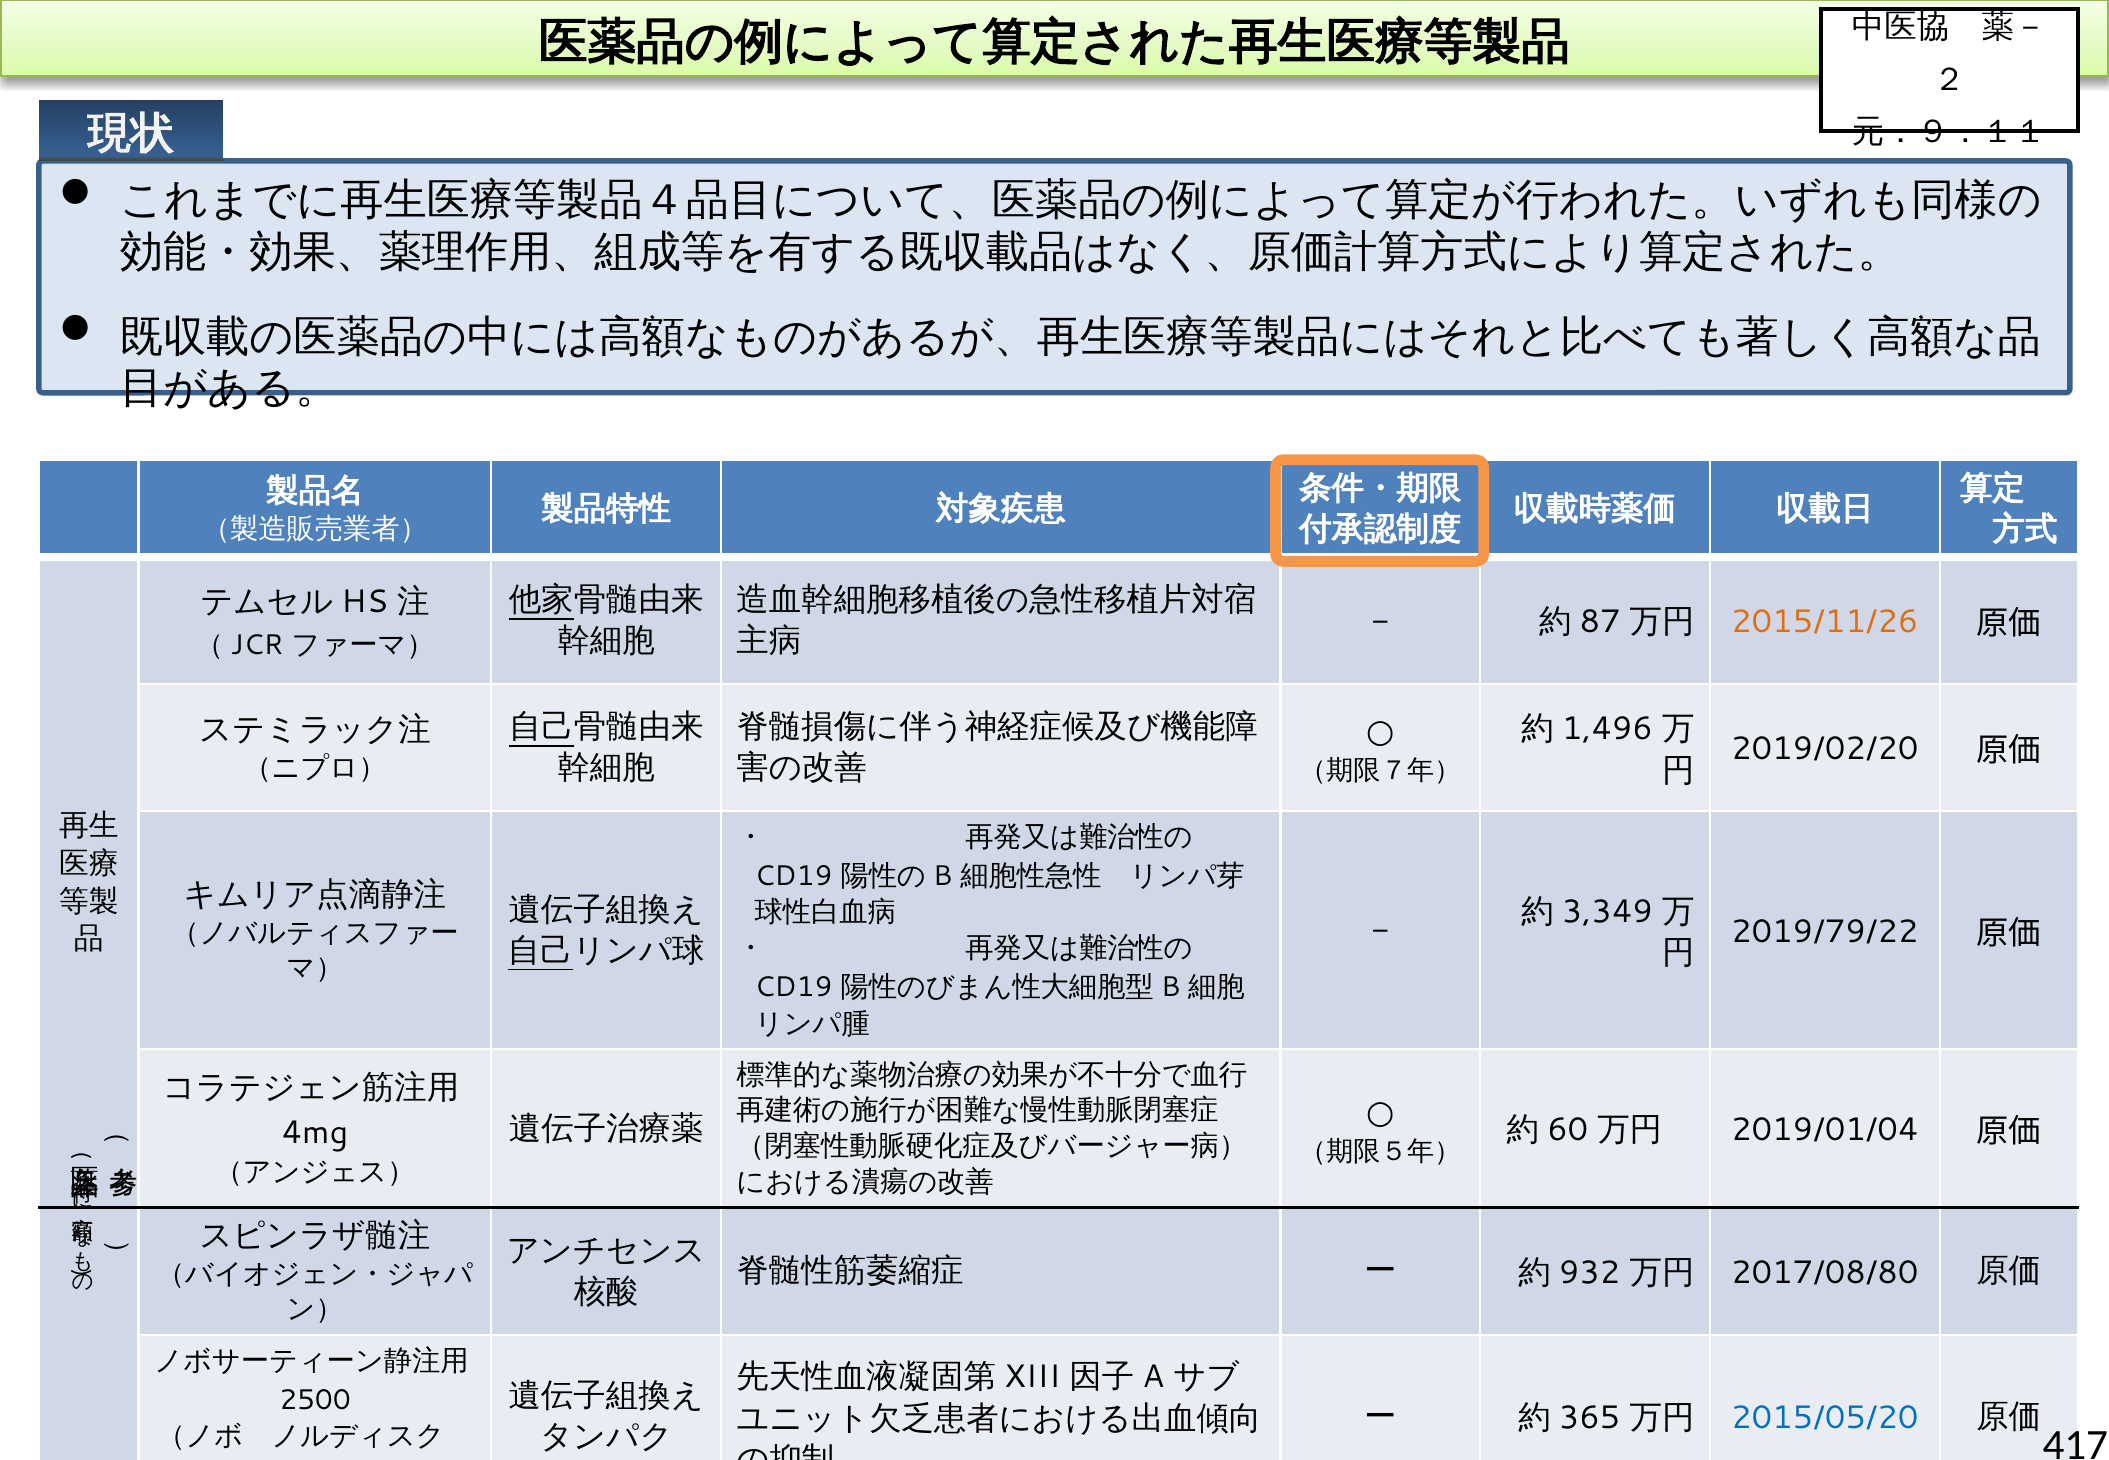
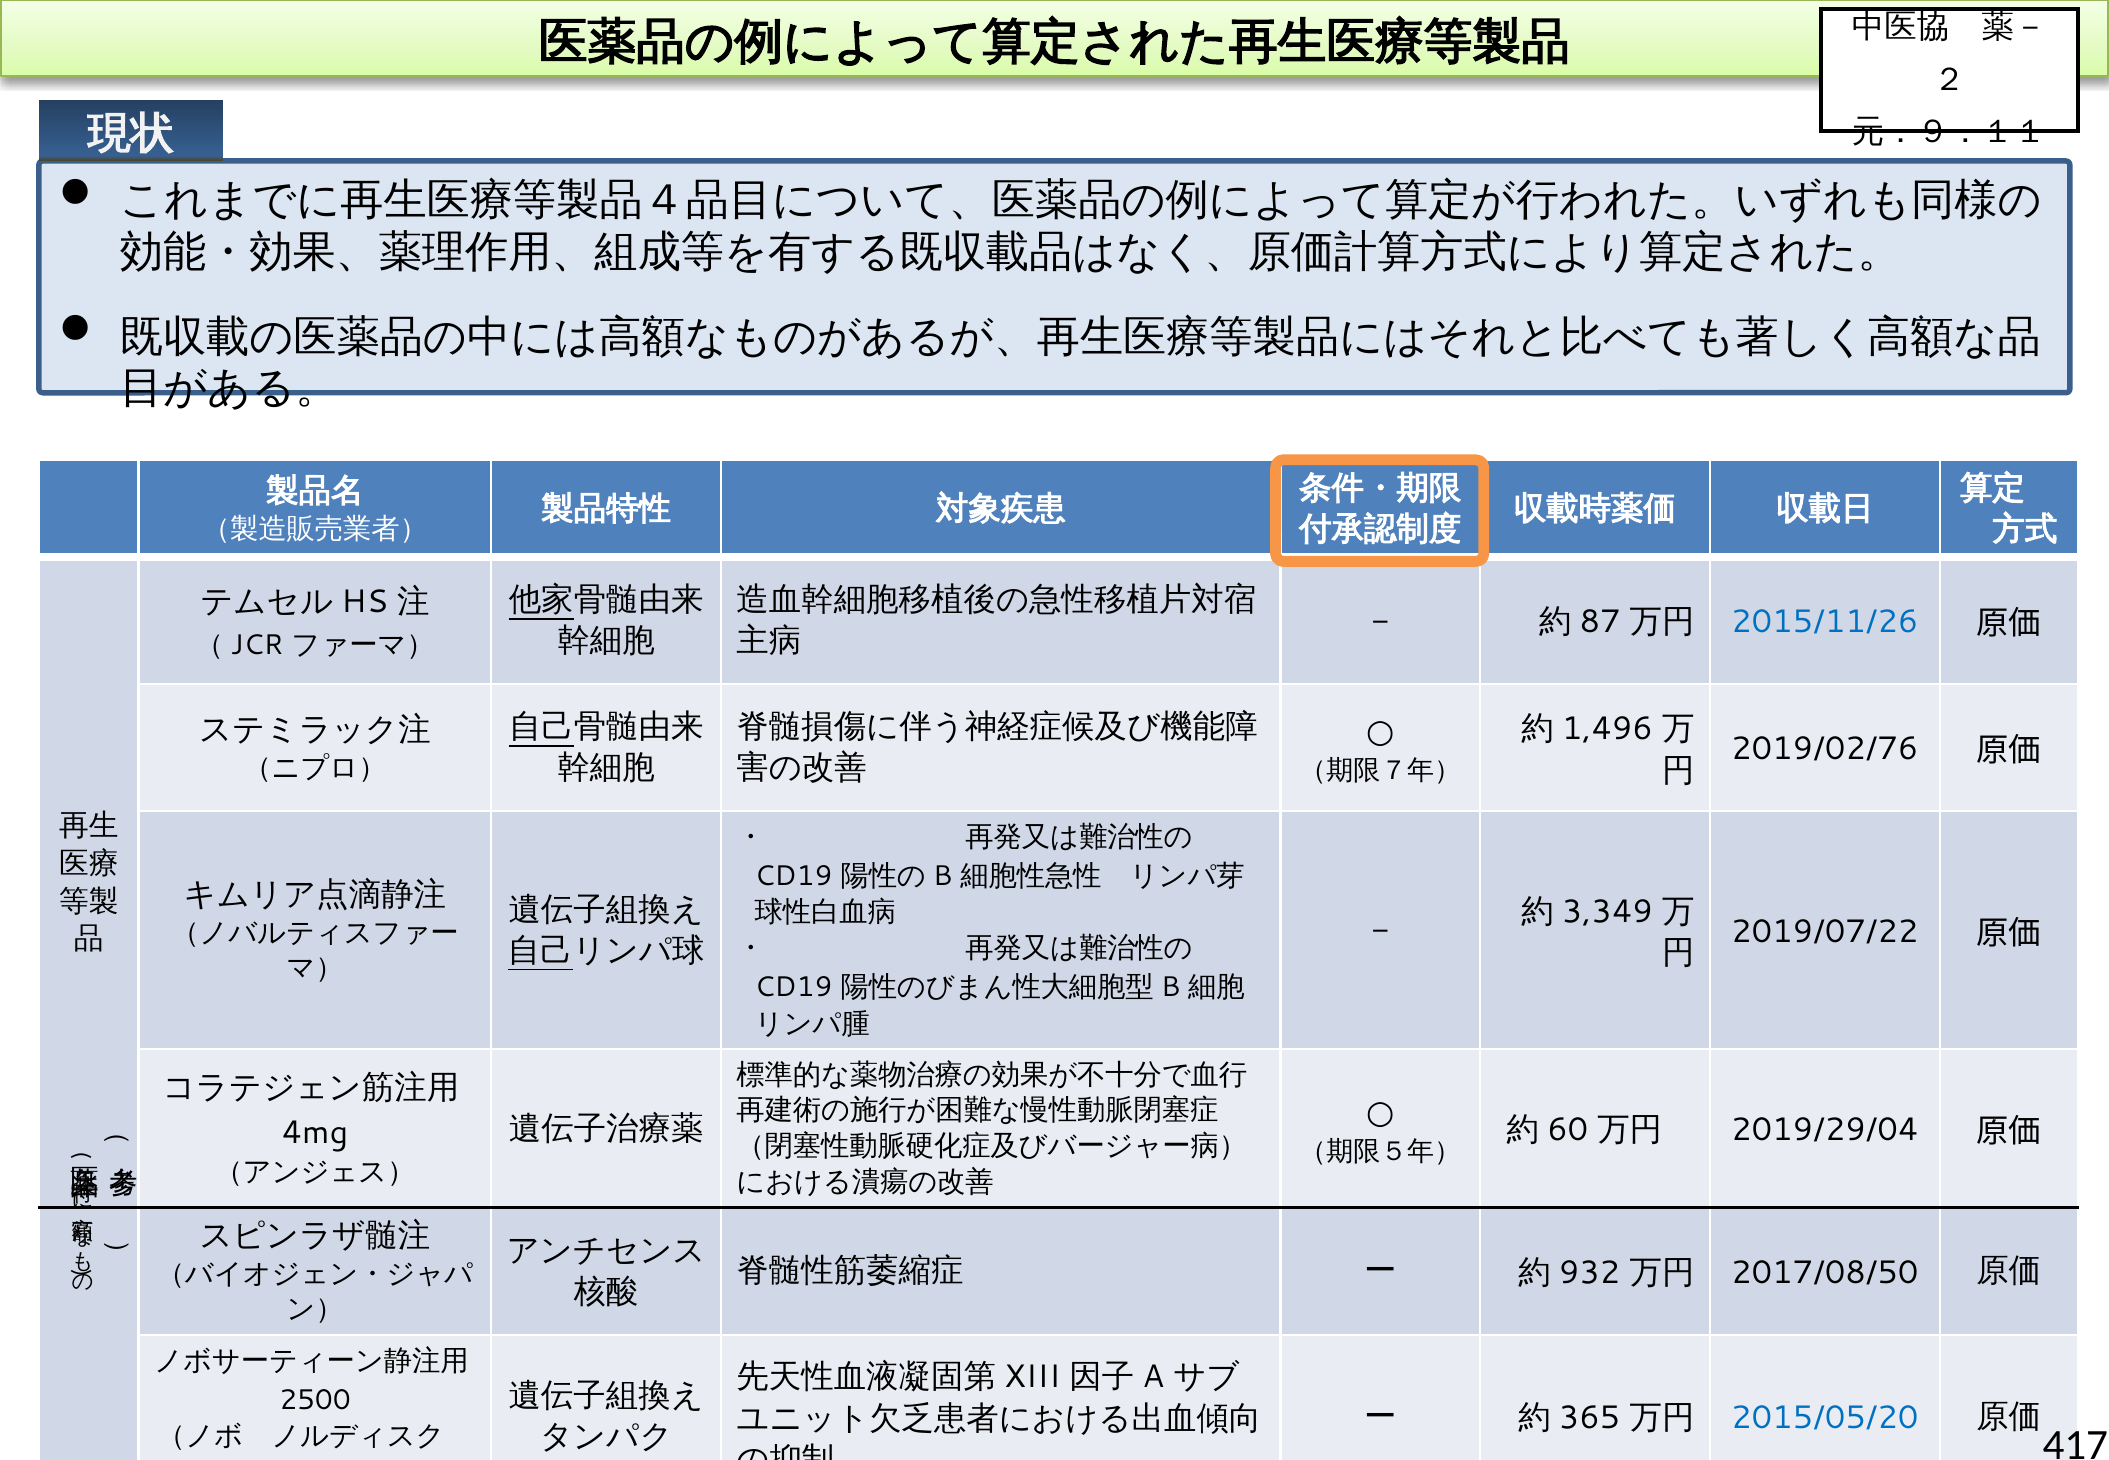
2015/11/26 colour: orange -> blue
2019/02/20: 2019/02/20 -> 2019/02/76
2019/79/22: 2019/79/22 -> 2019/07/22
2019/01/04: 2019/01/04 -> 2019/29/04
2017/08/80: 2017/08/80 -> 2017/08/50
